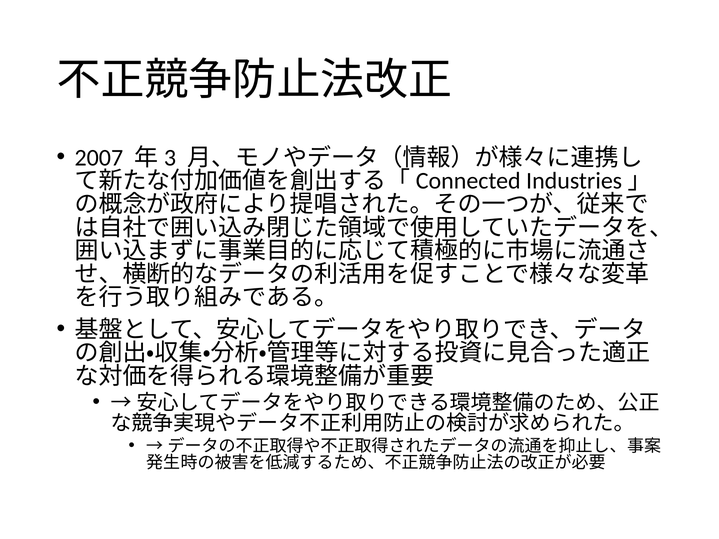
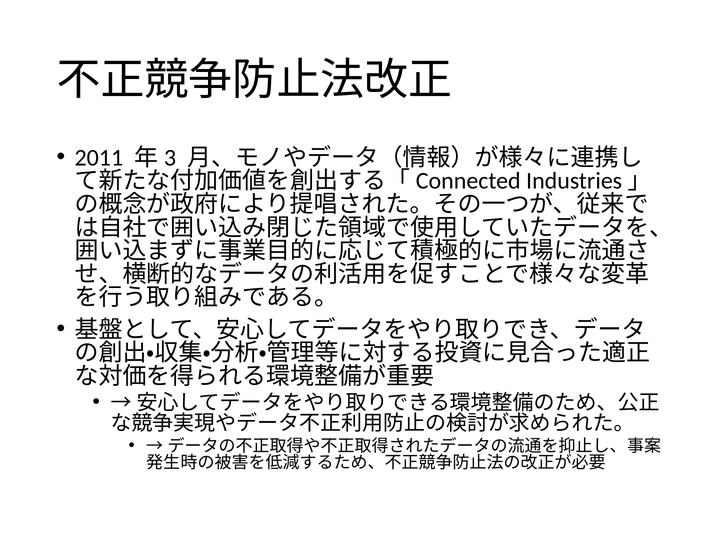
2007: 2007 -> 2011
